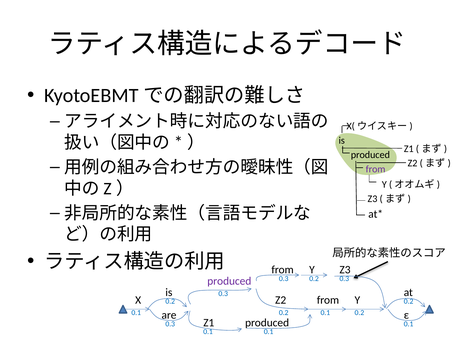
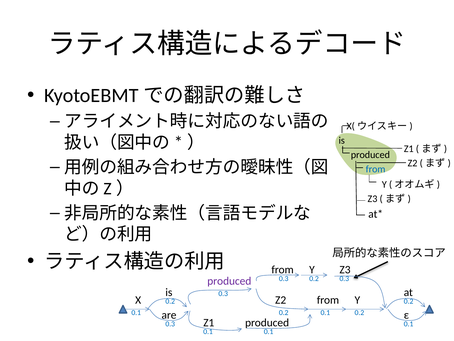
from at (376, 169) colour: purple -> blue
